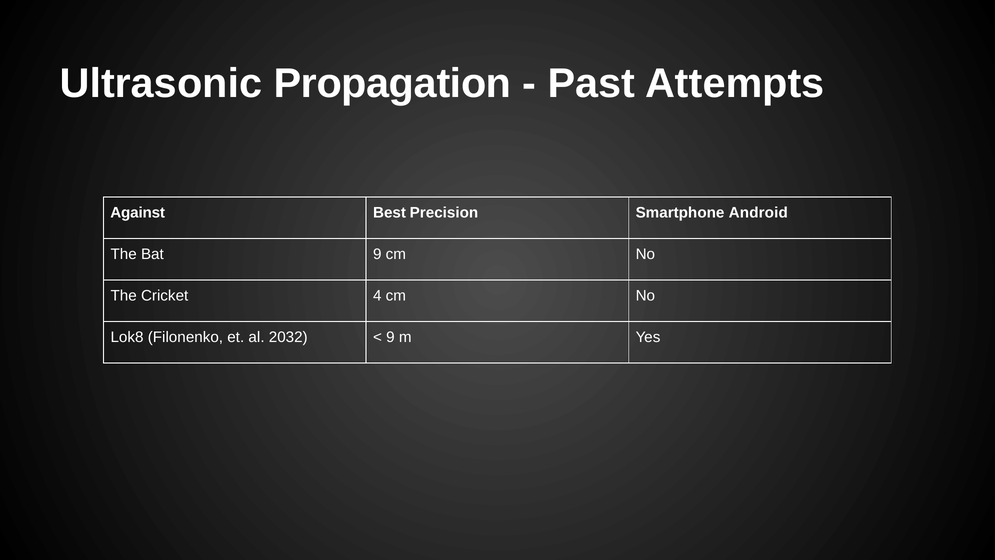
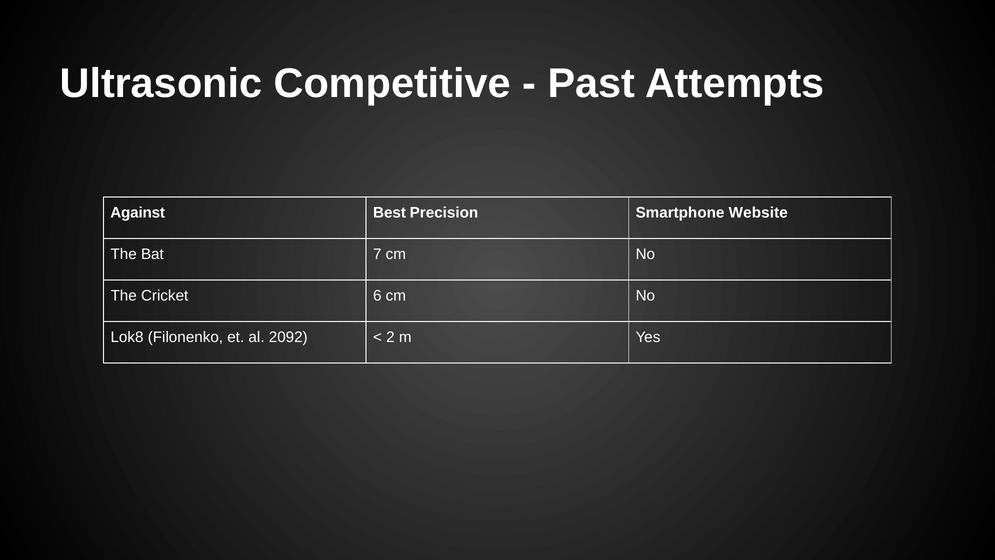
Propagation: Propagation -> Competitive
Android: Android -> Website
Bat 9: 9 -> 7
4: 4 -> 6
2032: 2032 -> 2092
9 at (390, 337): 9 -> 2
